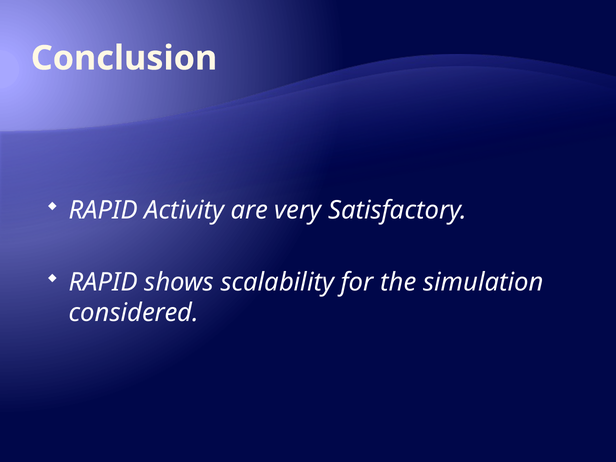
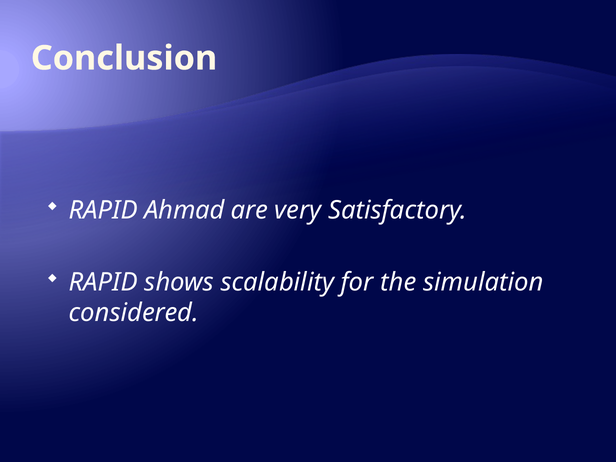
Activity: Activity -> Ahmad
